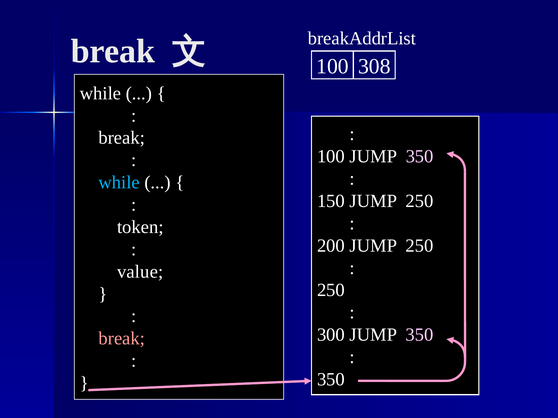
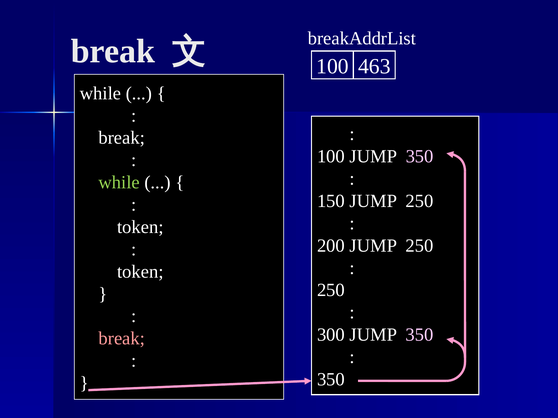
308: 308 -> 463
while at (119, 183) colour: light blue -> light green
value at (140, 272): value -> token
